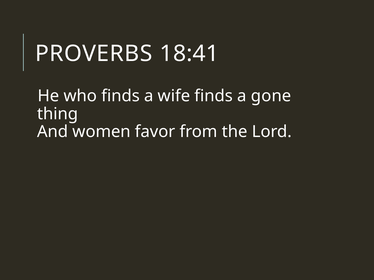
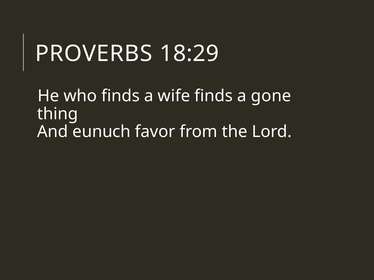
18:41: 18:41 -> 18:29
women: women -> eunuch
